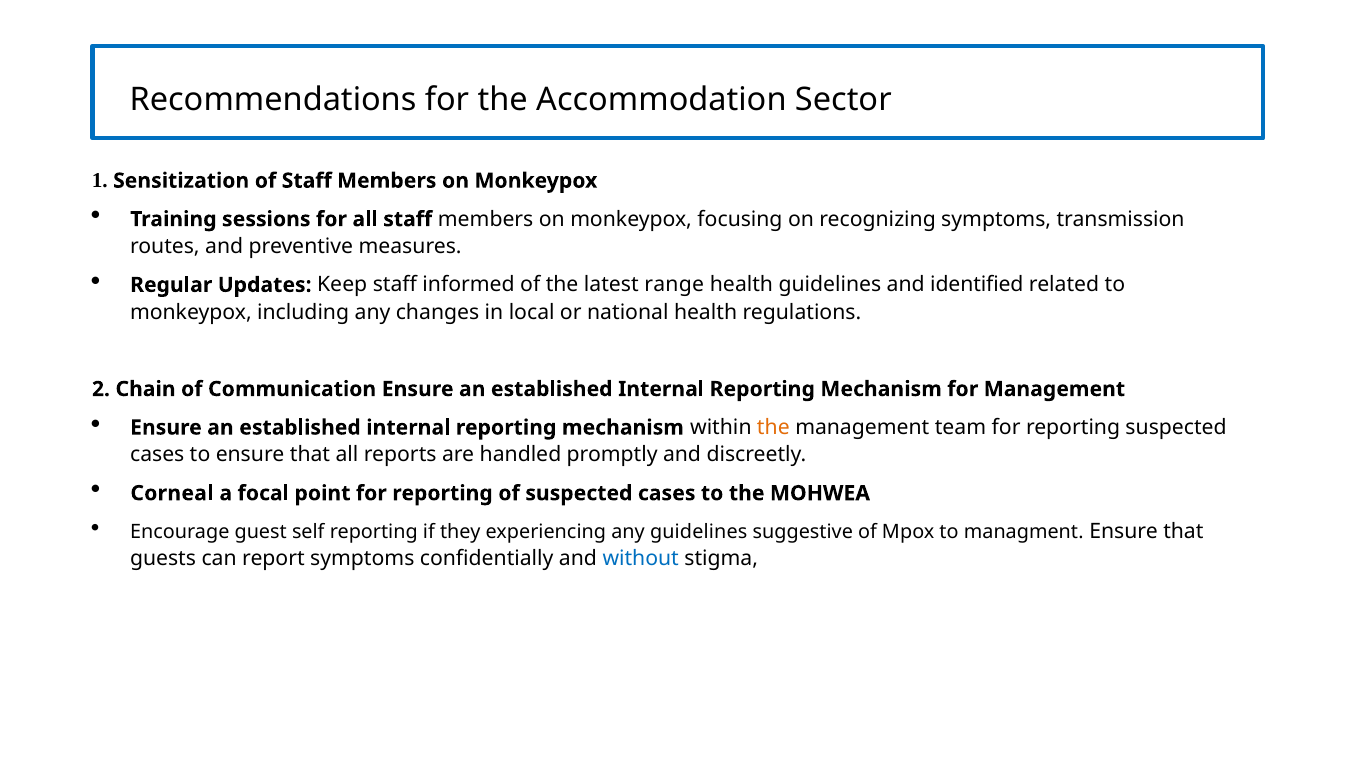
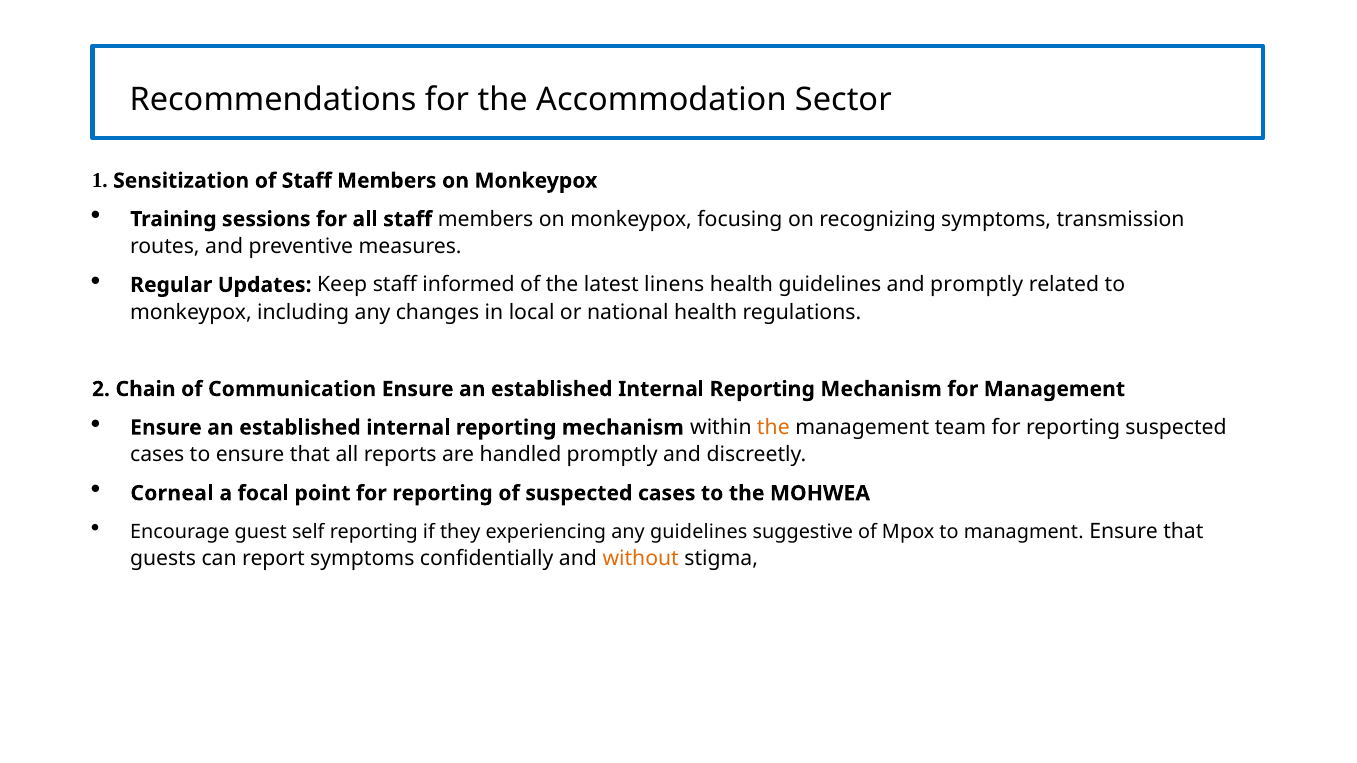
range: range -> linens
and identified: identified -> promptly
without colour: blue -> orange
